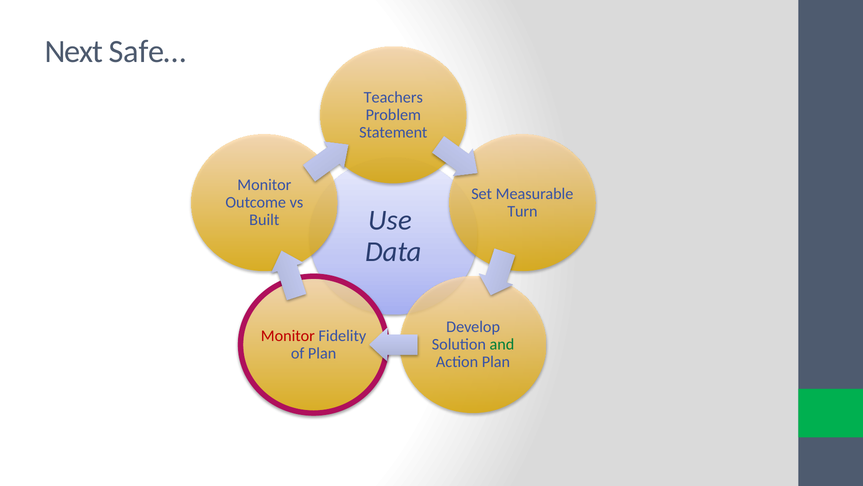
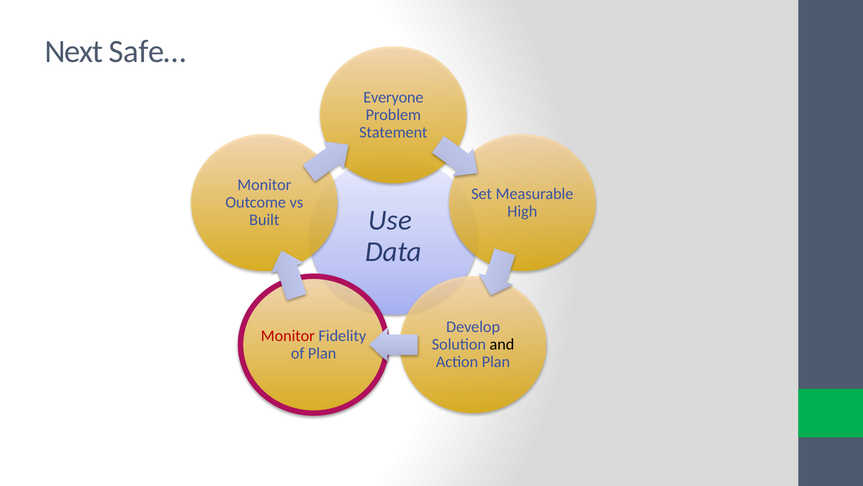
Teachers: Teachers -> Everyone
Turn: Turn -> High
and colour: green -> black
